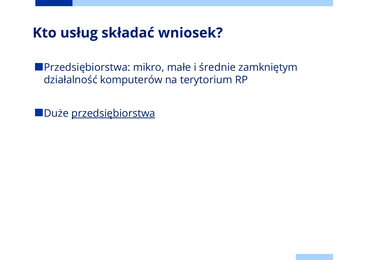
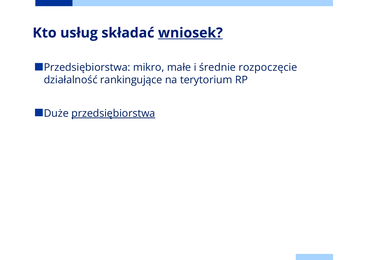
wniosek underline: none -> present
zamkniętym: zamkniętym -> rozpoczęcie
komputerów: komputerów -> rankingujące
